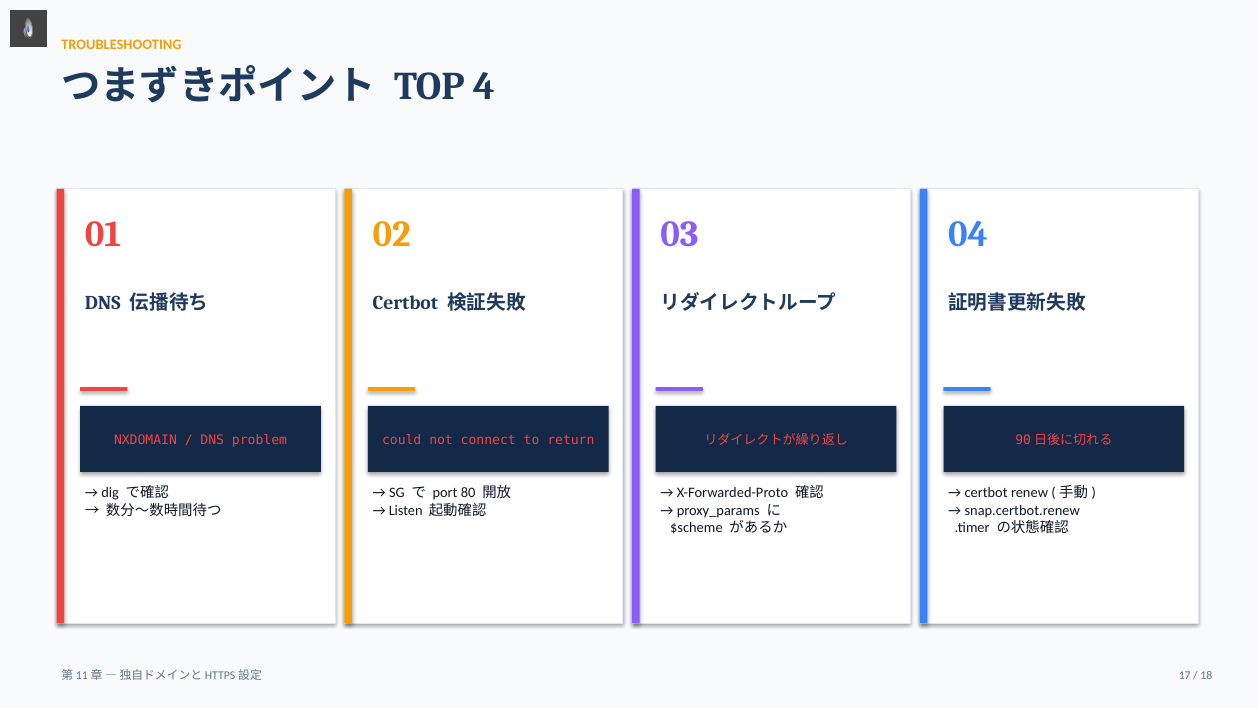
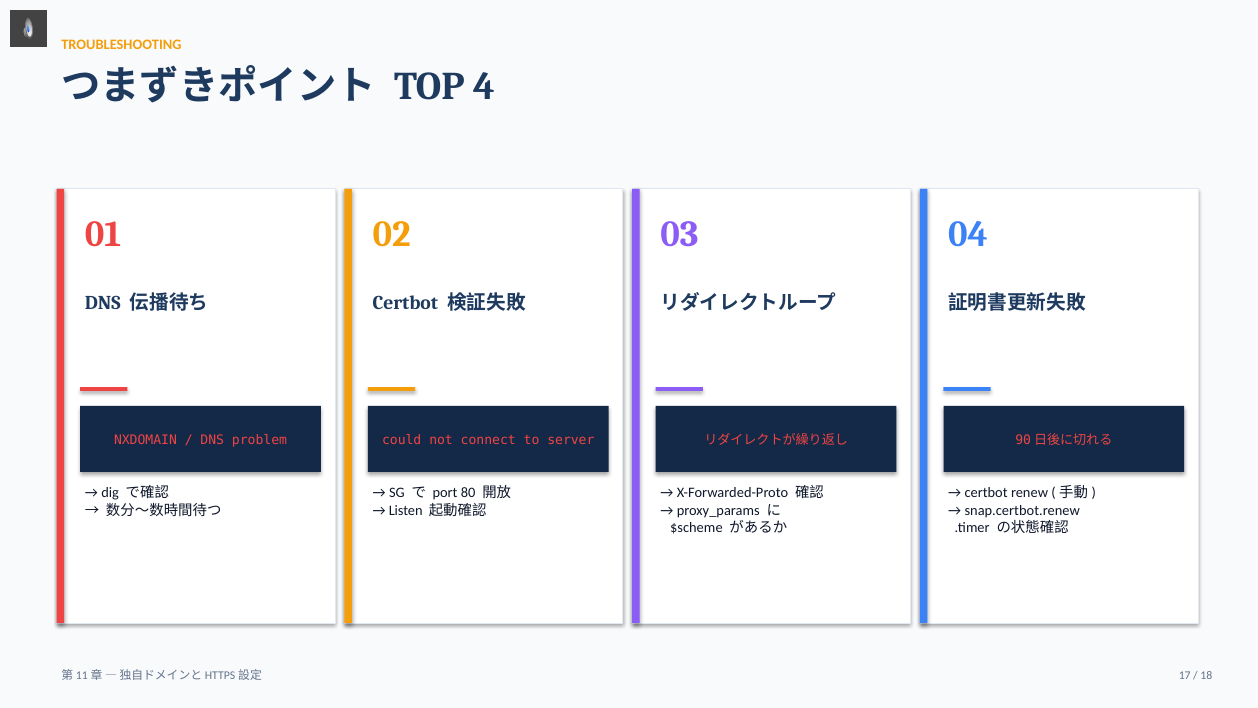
return: return -> server
